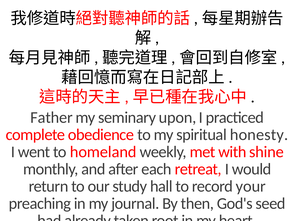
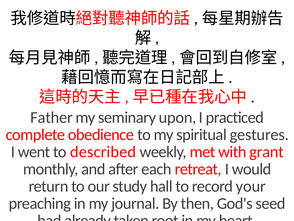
honesty: honesty -> gestures
homeland: homeland -> described
shine: shine -> grant
